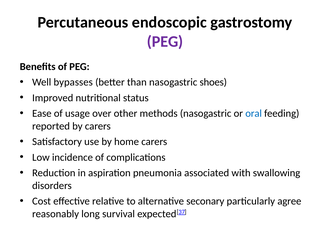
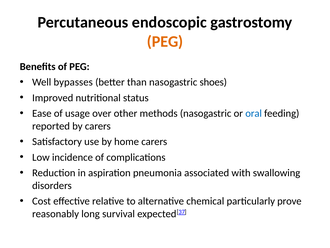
PEG at (165, 42) colour: purple -> orange
seconary: seconary -> chemical
agree: agree -> prove
